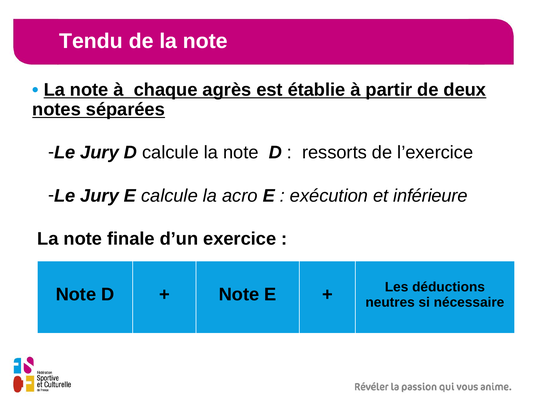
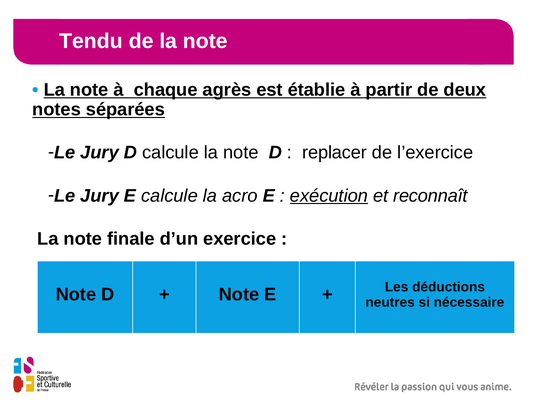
ressorts: ressorts -> replacer
exécution underline: none -> present
inférieure: inférieure -> reconnaît
